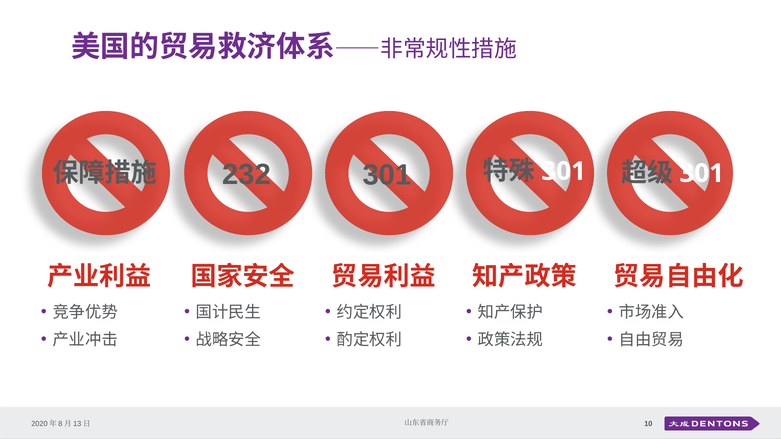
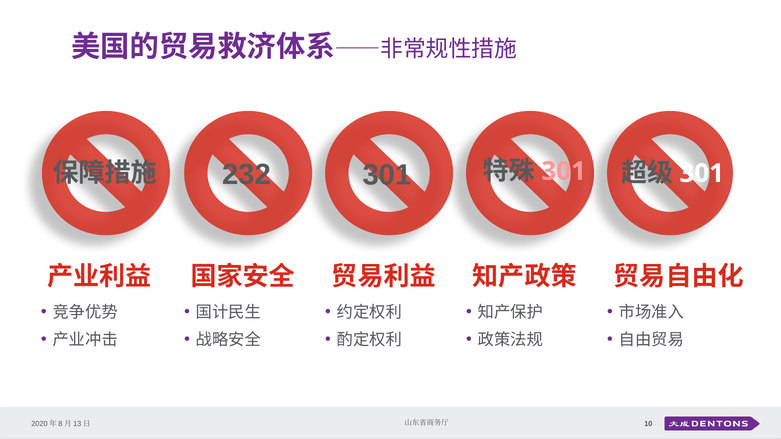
301 at (564, 171) colour: white -> pink
